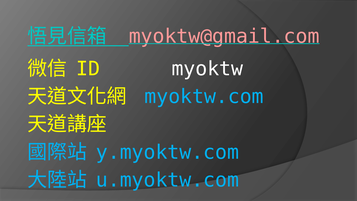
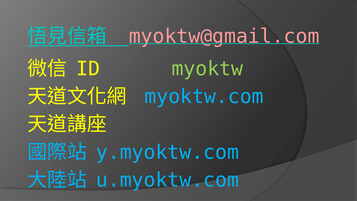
myoktw colour: white -> light green
